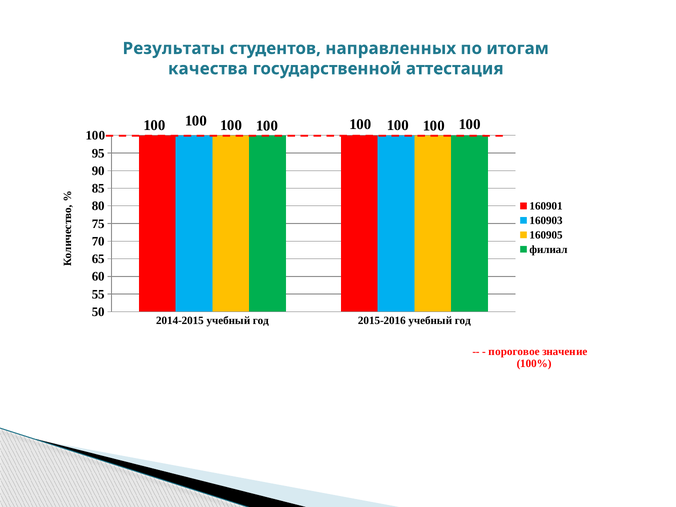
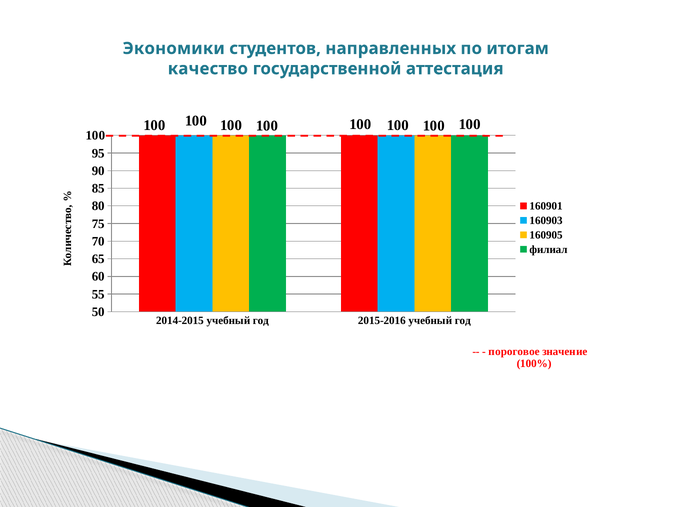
Результаты: Результаты -> Экономики
качества: качества -> качество
